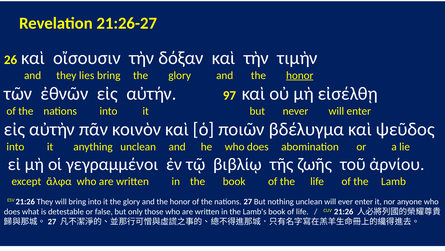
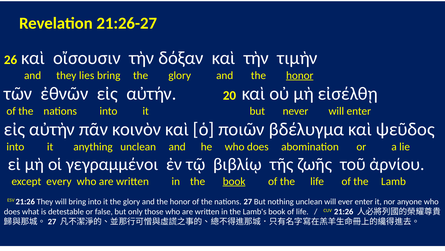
97: 97 -> 20
ἄλφα: ἄλφα -> every
book at (234, 181) underline: none -> present
